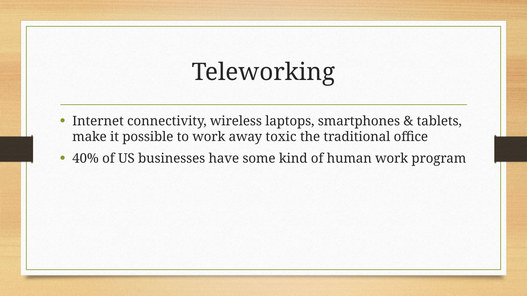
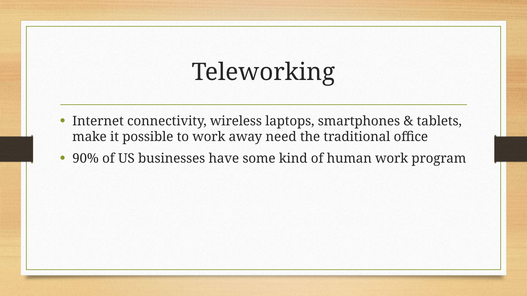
toxic: toxic -> need
40%: 40% -> 90%
